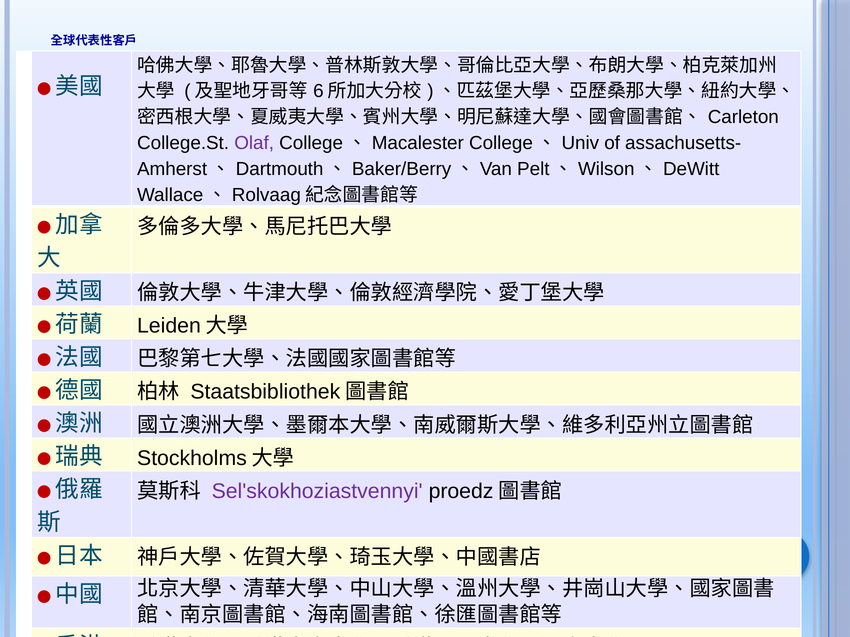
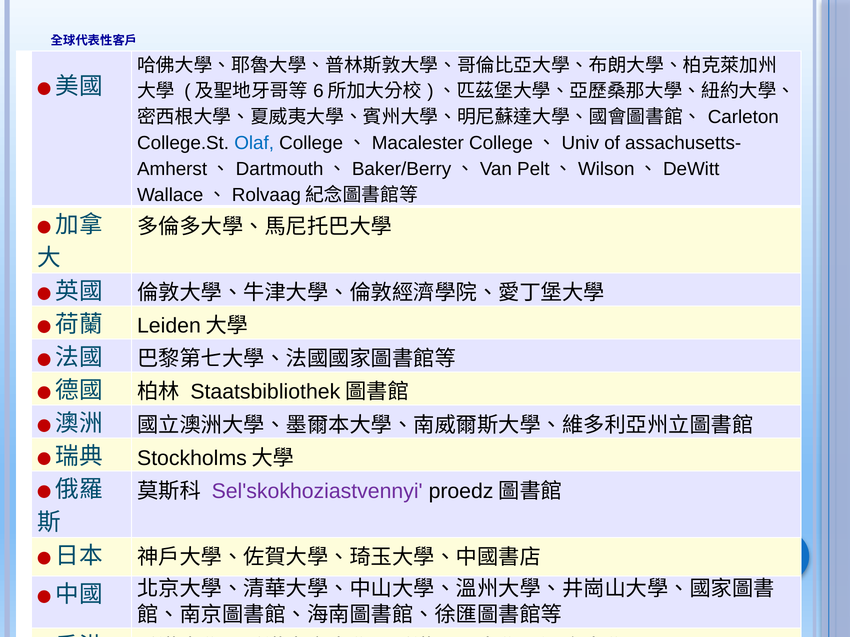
Olaf colour: purple -> blue
